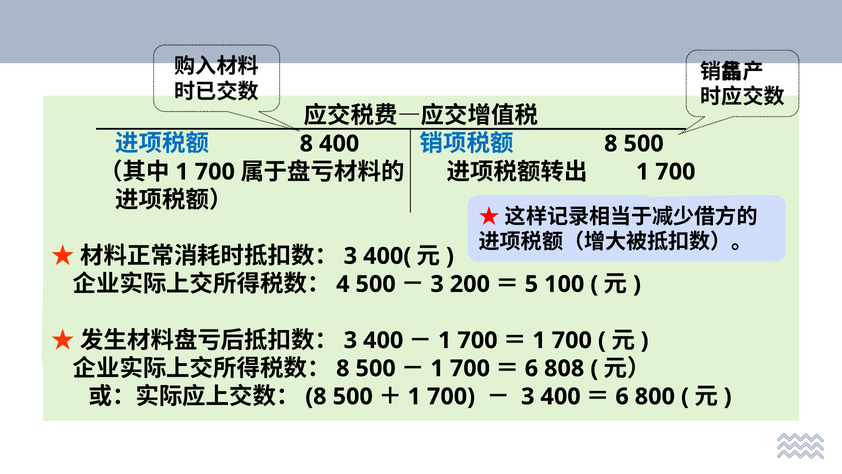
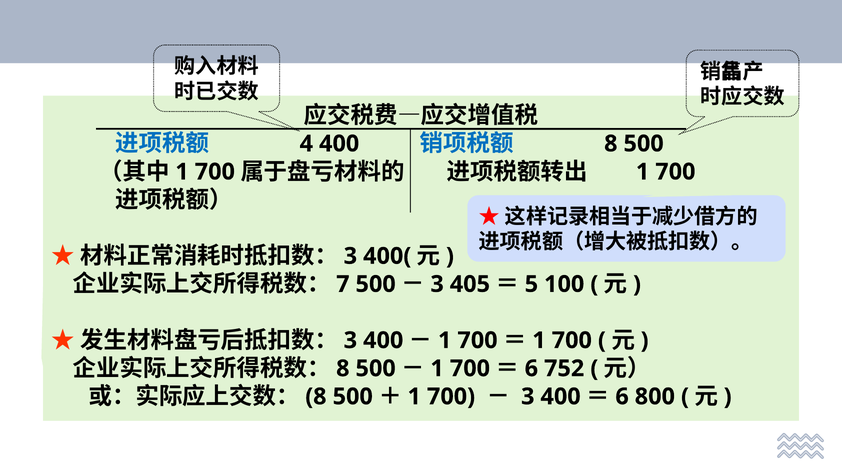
8 at (306, 144): 8 -> 4
4: 4 -> 7
200: 200 -> 405
808: 808 -> 752
